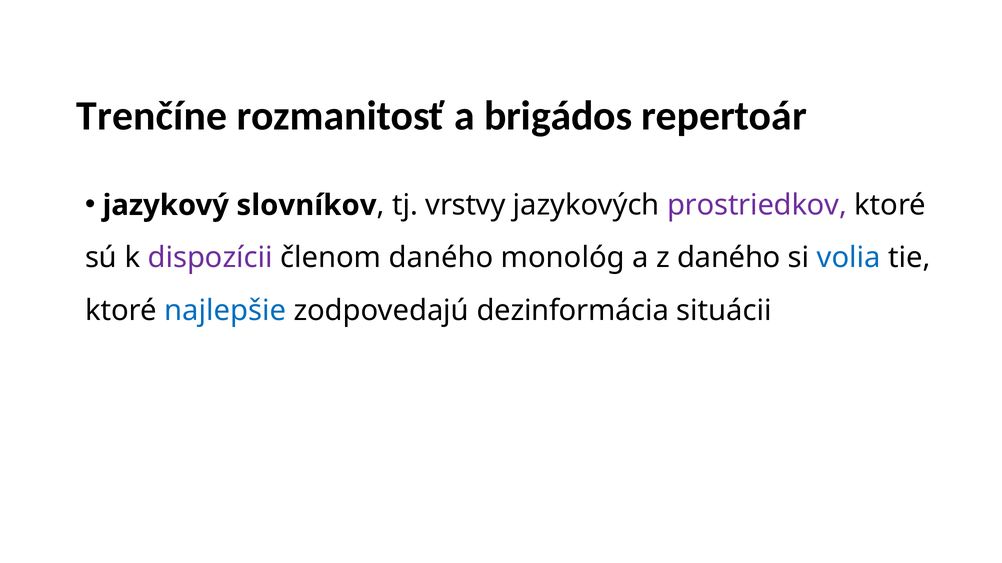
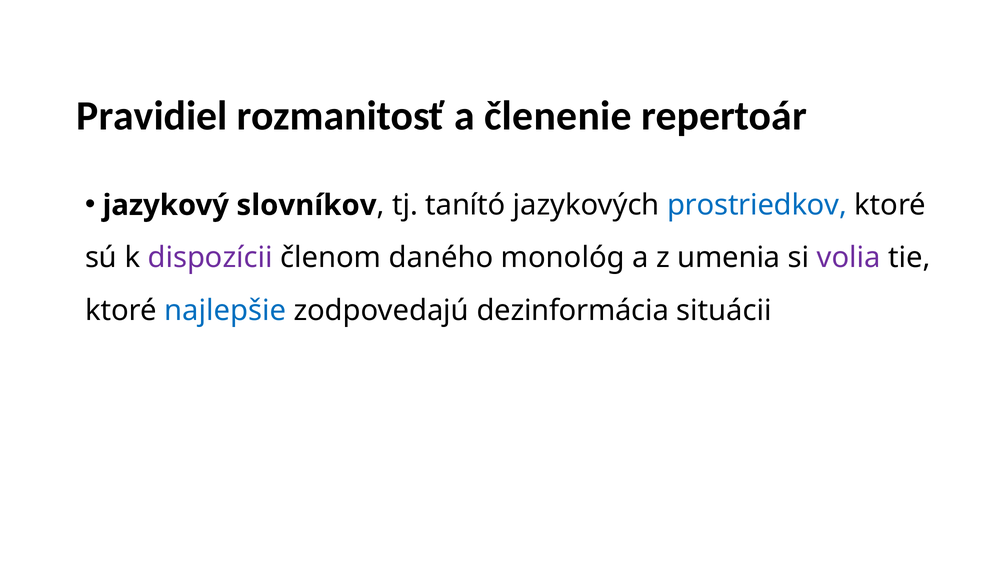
Trenčíne: Trenčíne -> Pravidiel
brigádos: brigádos -> členenie
vrstvy: vrstvy -> tanító
prostriedkov colour: purple -> blue
z daného: daného -> umenia
volia colour: blue -> purple
